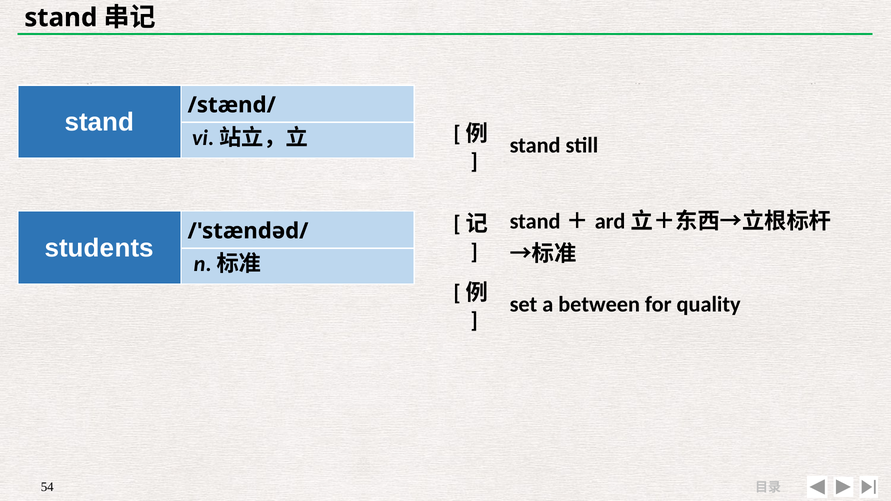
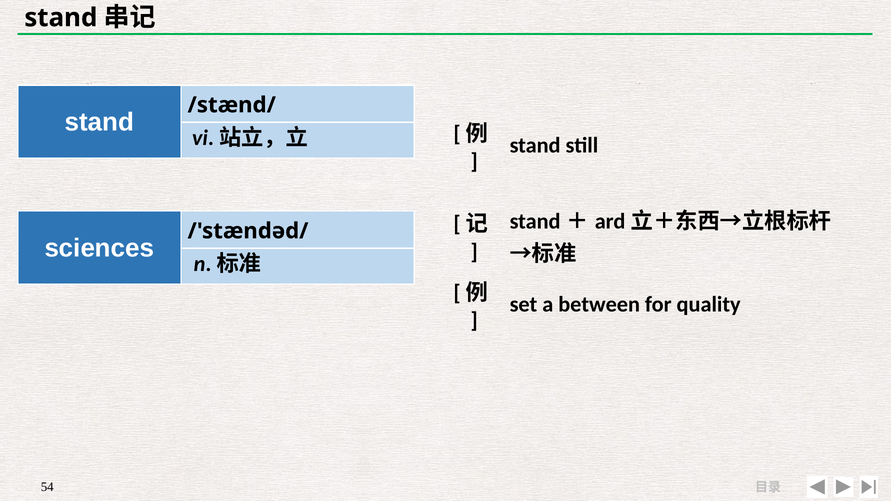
students: students -> sciences
